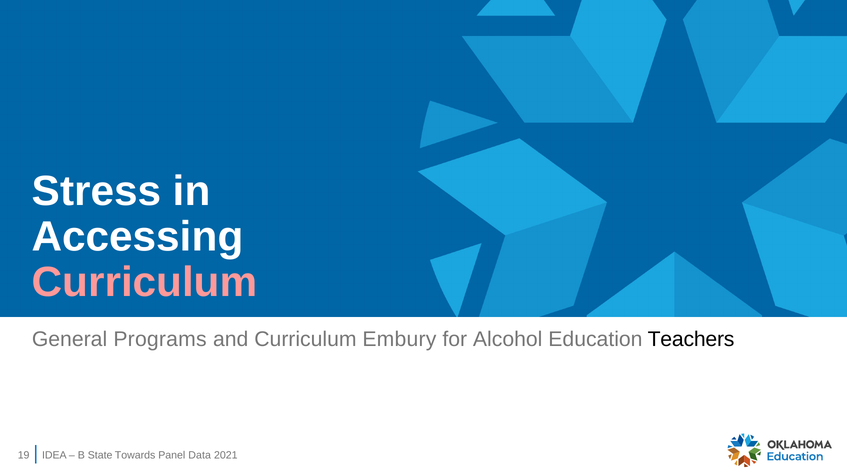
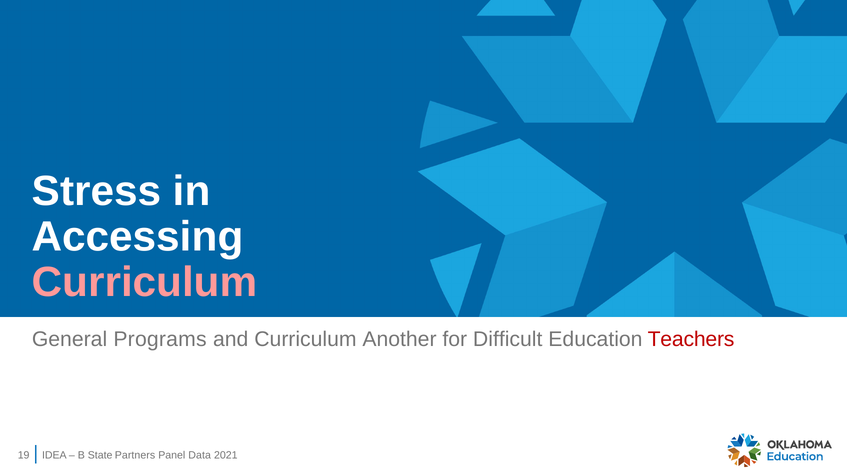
Embury: Embury -> Another
Alcohol: Alcohol -> Difficult
Teachers colour: black -> red
Towards: Towards -> Partners
